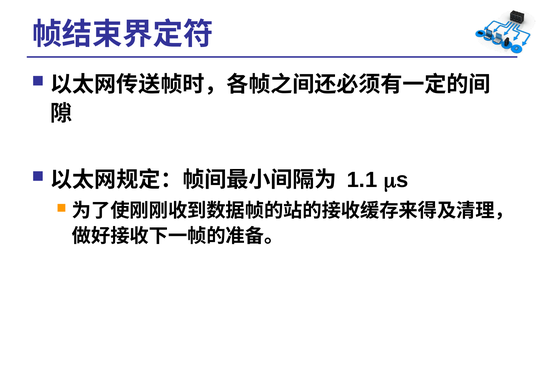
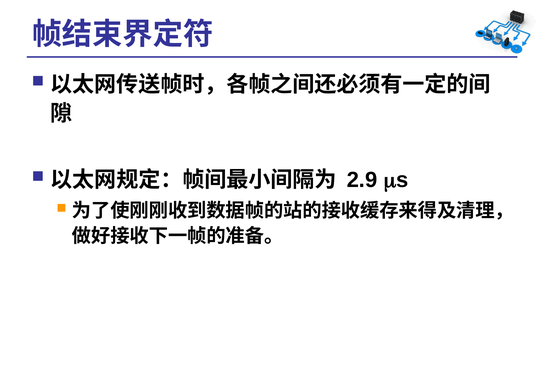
1.1: 1.1 -> 2.9
